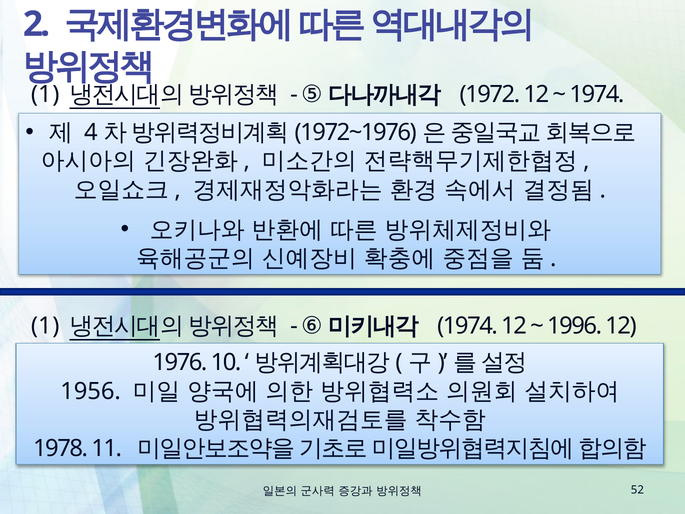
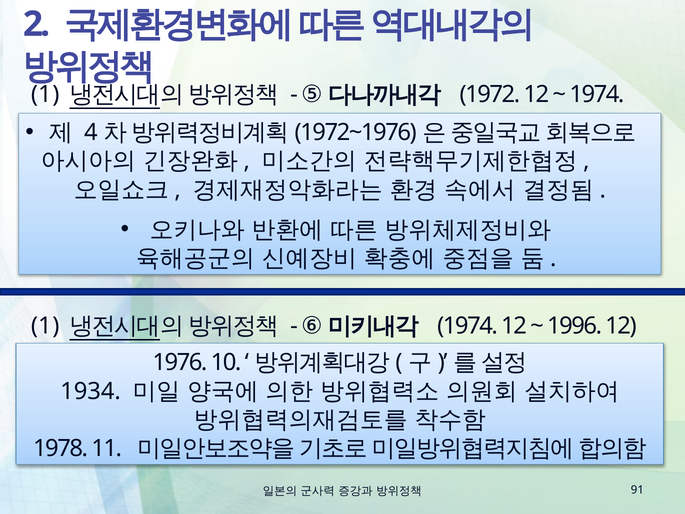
1956: 1956 -> 1934
52: 52 -> 91
